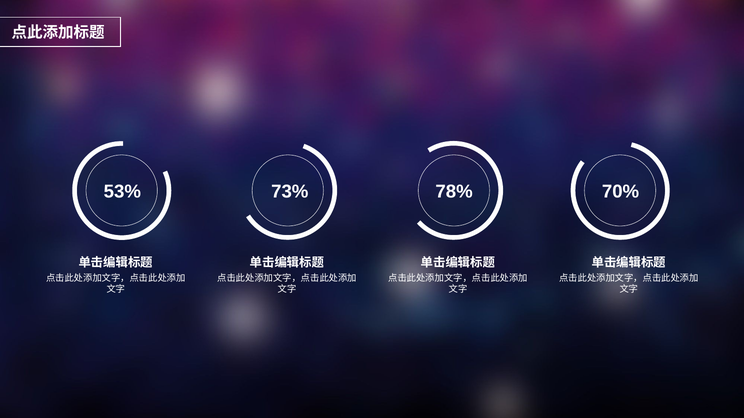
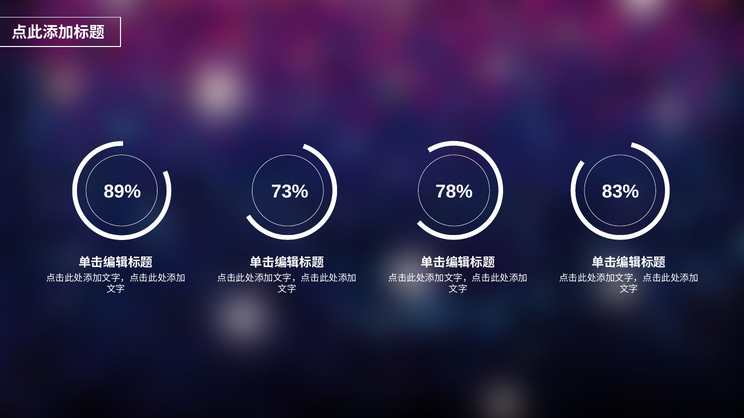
53%: 53% -> 89%
70%: 70% -> 83%
